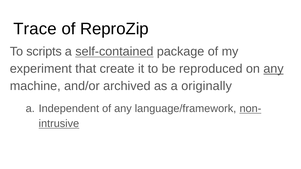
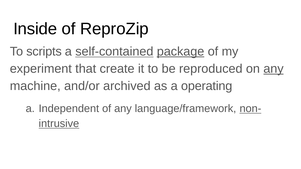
Trace: Trace -> Inside
package underline: none -> present
originally: originally -> operating
